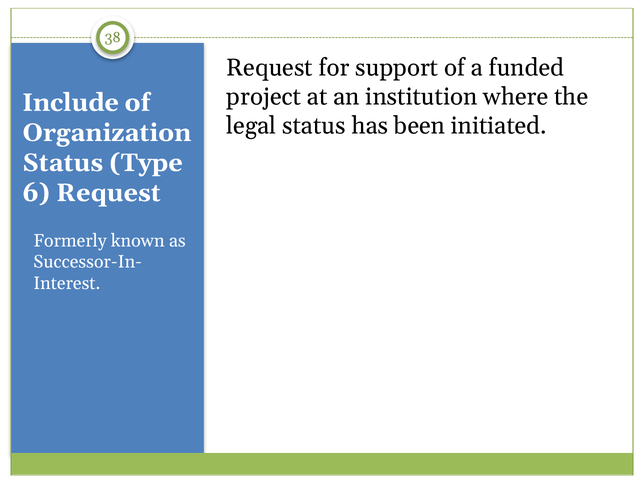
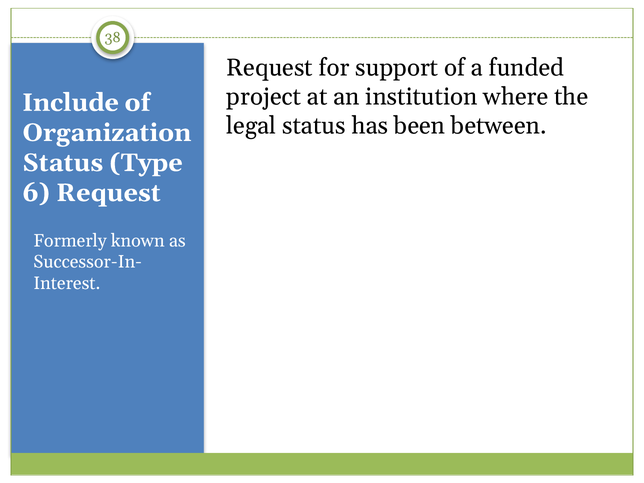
initiated: initiated -> between
